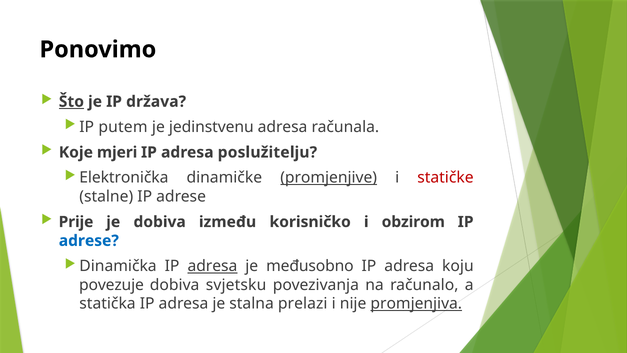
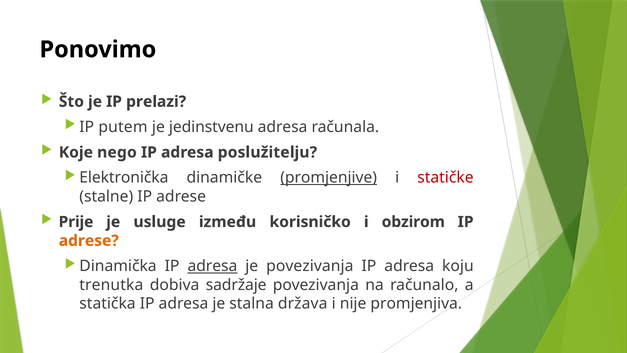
Što underline: present -> none
država: država -> prelazi
mjeri: mjeri -> nego
je dobiva: dobiva -> usluge
adrese at (89, 241) colour: blue -> orange
je međusobno: međusobno -> povezivanja
povezuje: povezuje -> trenutka
svjetsku: svjetsku -> sadržaje
prelazi: prelazi -> država
promjenjiva underline: present -> none
